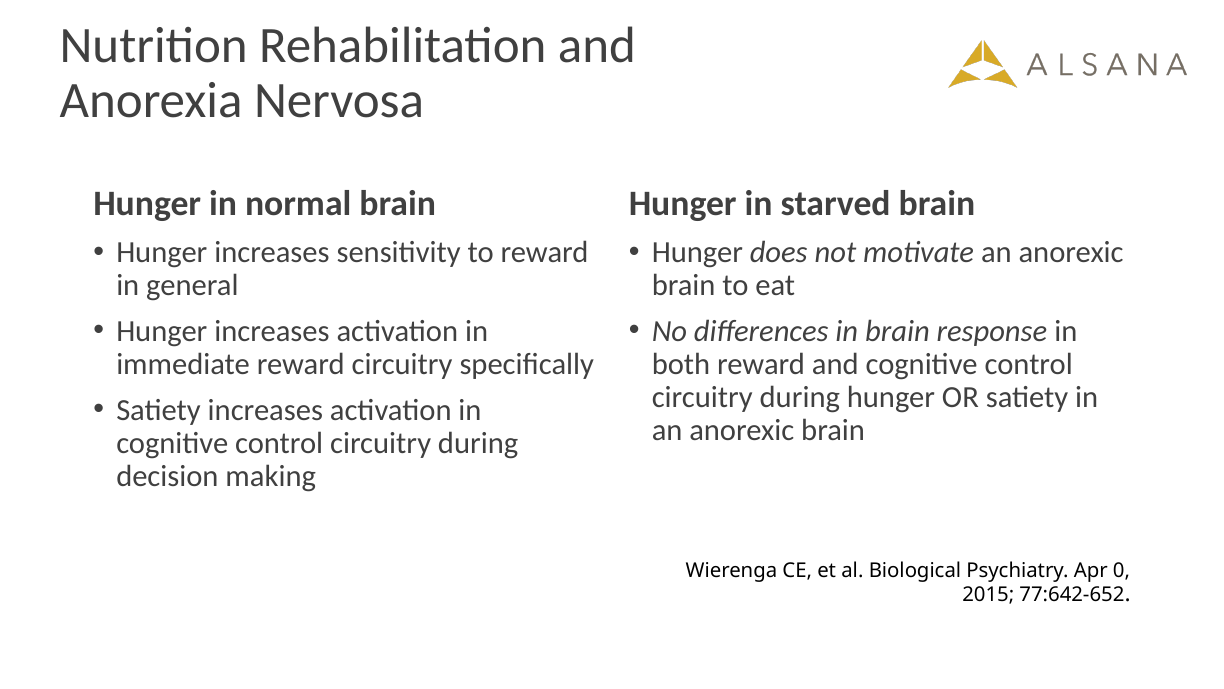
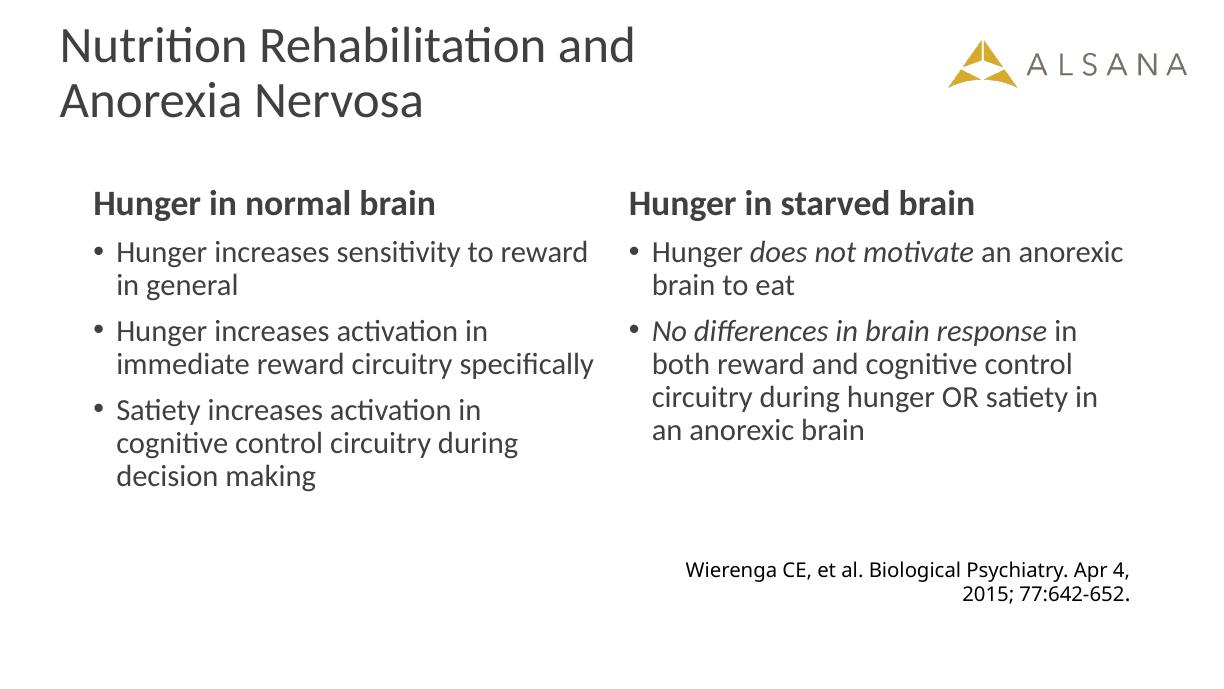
0: 0 -> 4
